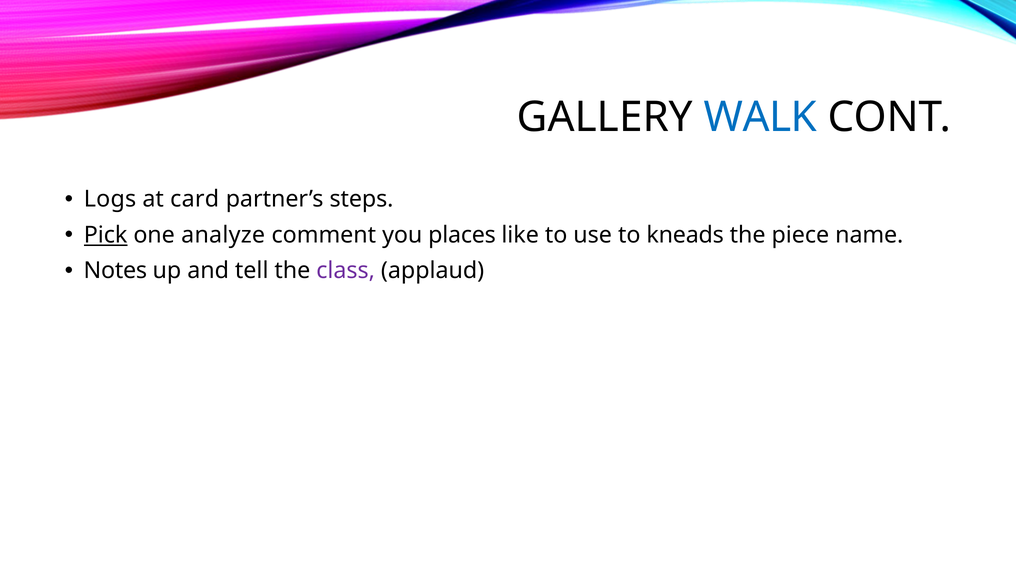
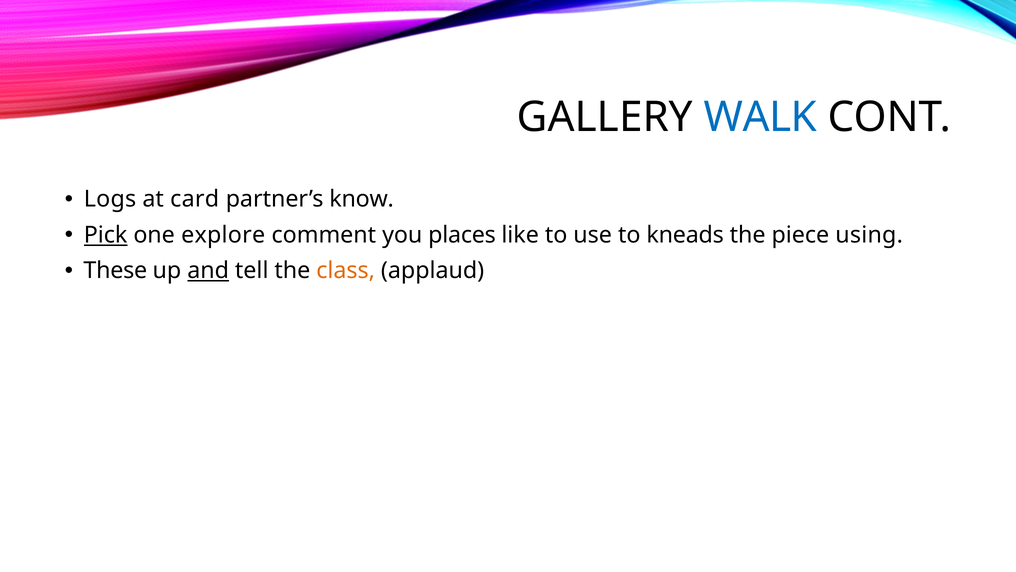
steps: steps -> know
analyze: analyze -> explore
name: name -> using
Notes: Notes -> These
and underline: none -> present
class colour: purple -> orange
